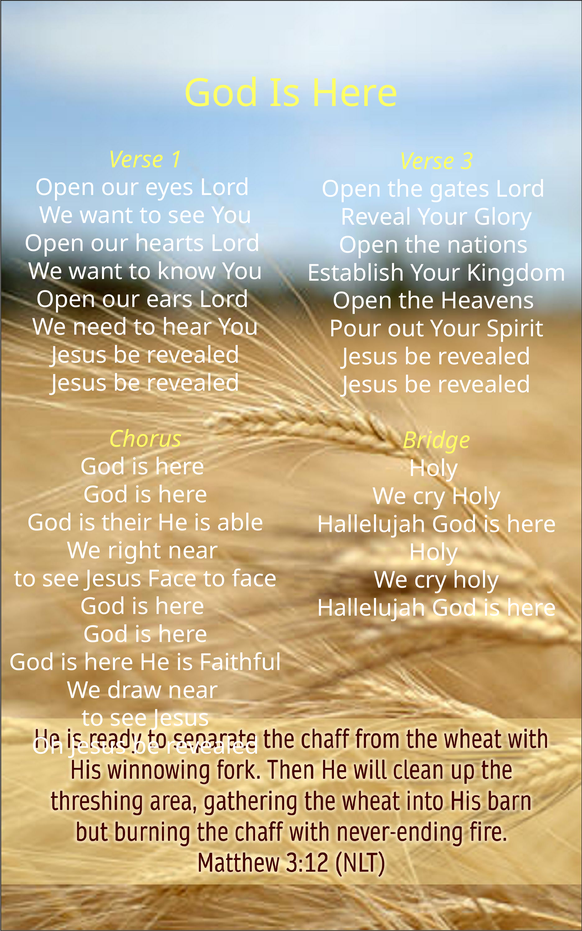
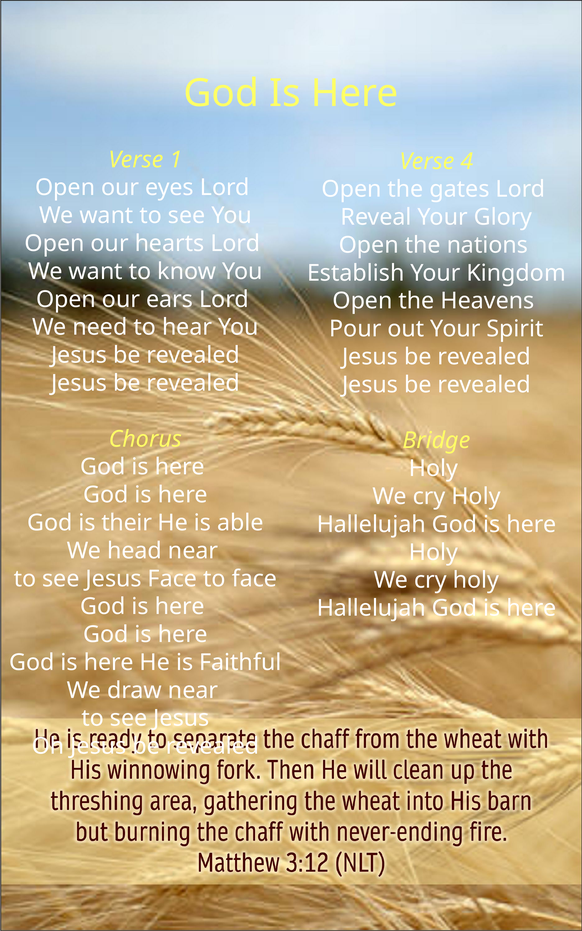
3: 3 -> 4
right: right -> head
